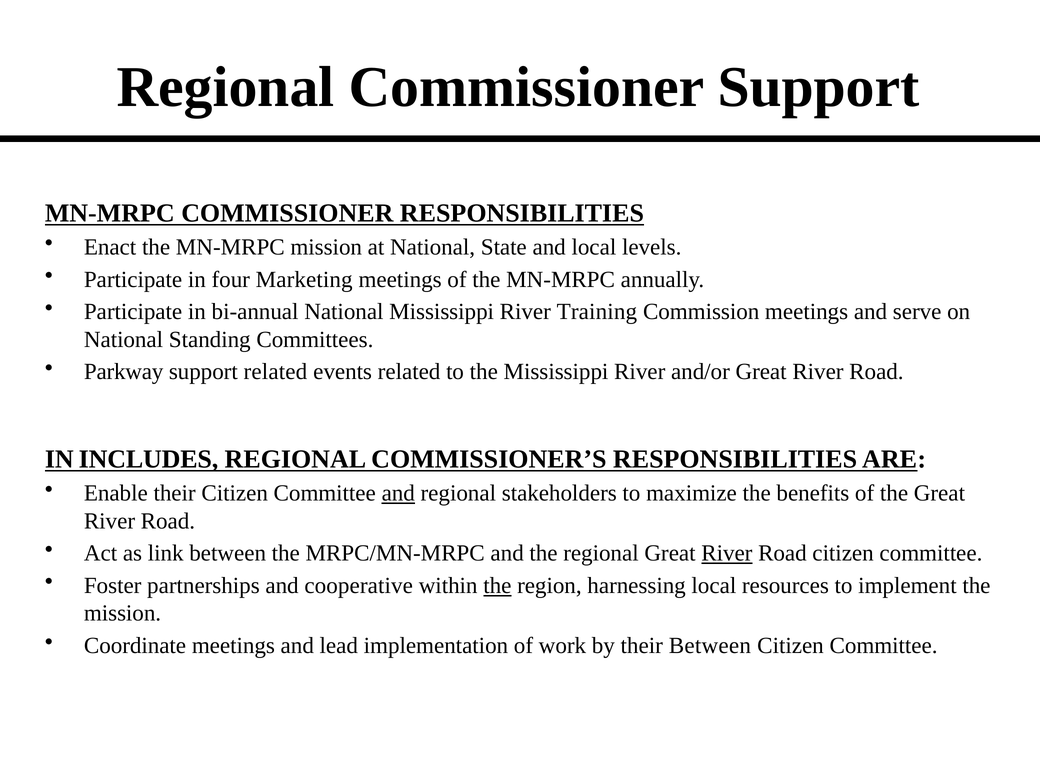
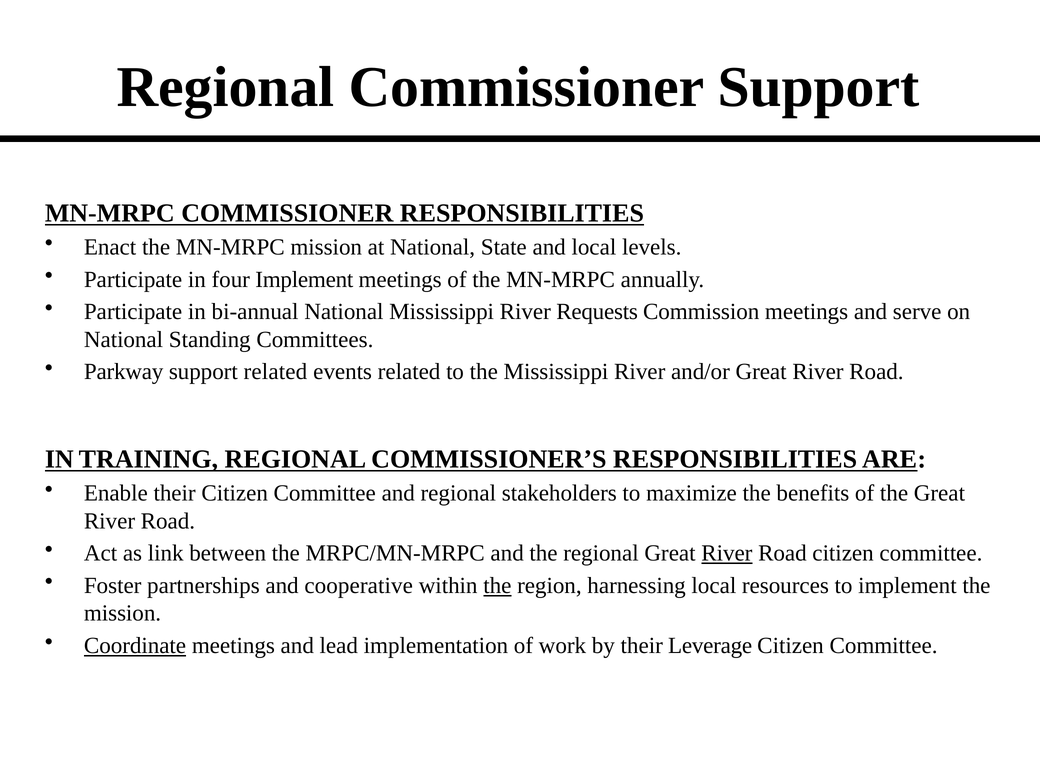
four Marketing: Marketing -> Implement
Training: Training -> Requests
INCLUDES: INCLUDES -> TRAINING
and at (398, 493) underline: present -> none
Coordinate underline: none -> present
their Between: Between -> Leverage
